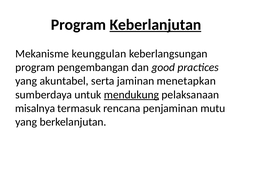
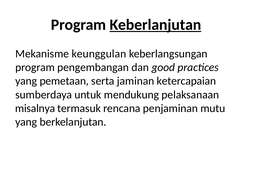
akuntabel: akuntabel -> pemetaan
menetapkan: menetapkan -> ketercapaian
mendukung underline: present -> none
